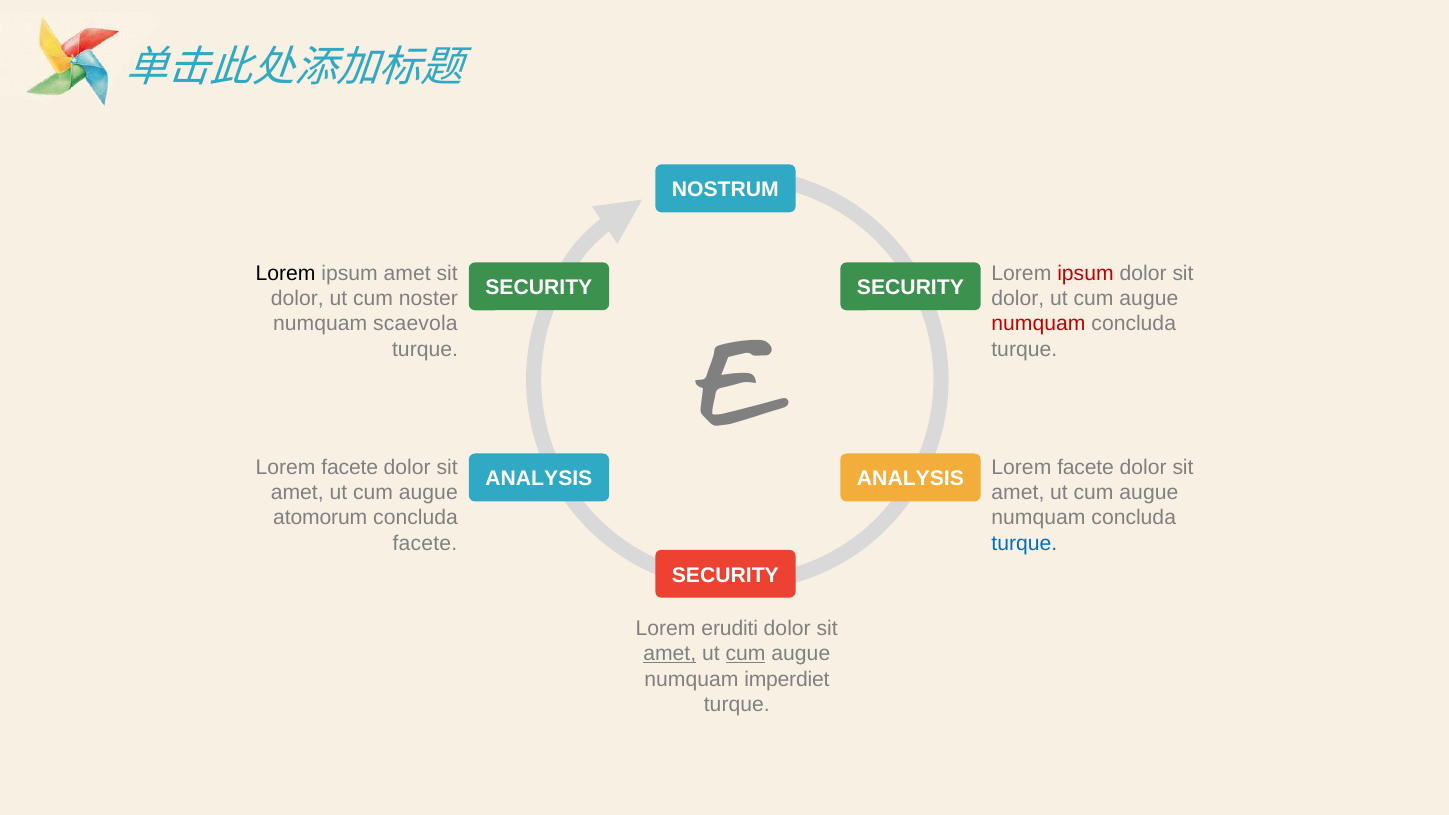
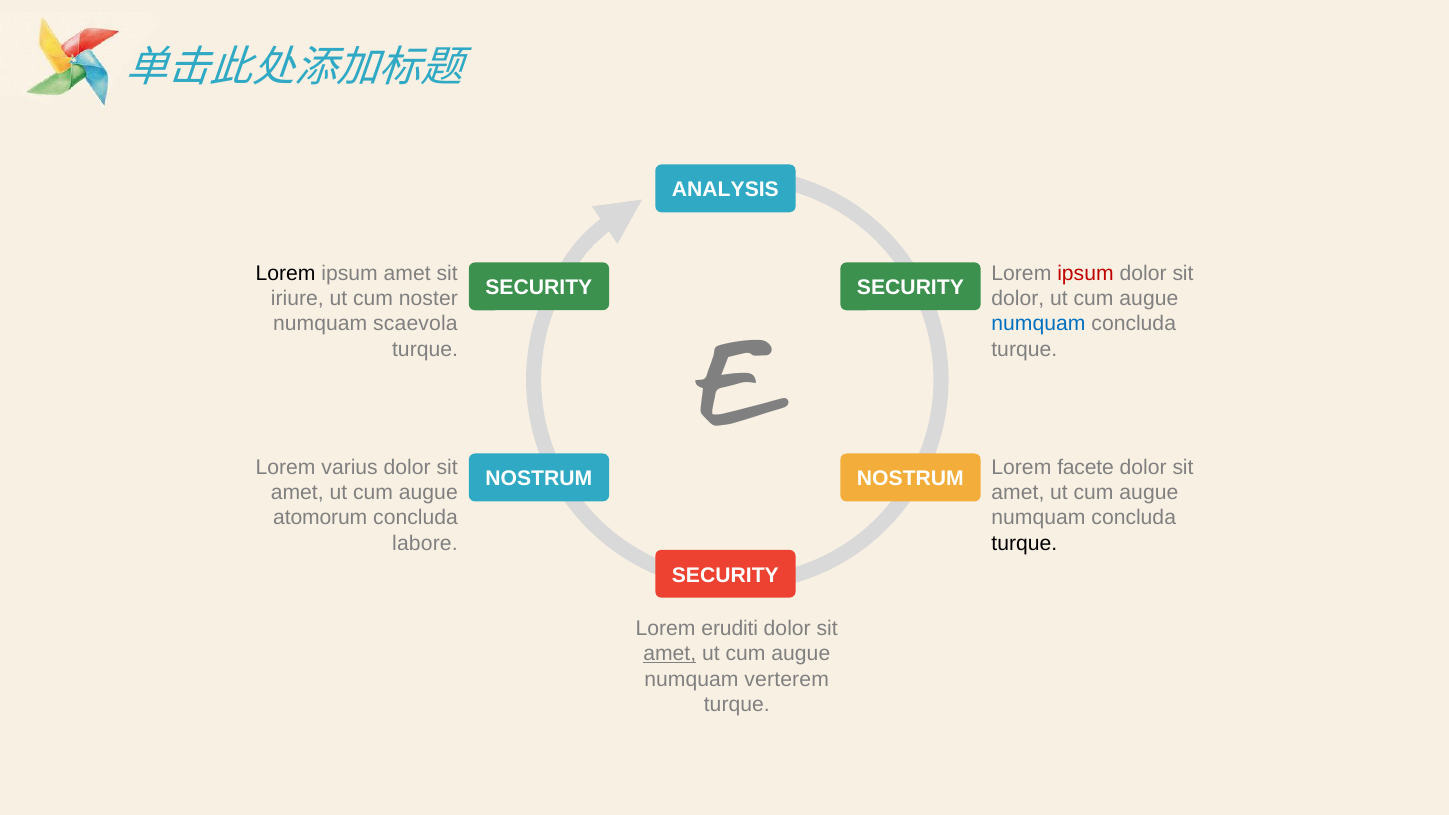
NOSTRUM: NOSTRUM -> ANALYSIS
dolor at (297, 298): dolor -> iriure
numquam at (1038, 324) colour: red -> blue
facete at (350, 467): facete -> varius
ANALYSIS at (539, 479): ANALYSIS -> NOSTRUM
ANALYSIS at (910, 479): ANALYSIS -> NOSTRUM
facete at (425, 543): facete -> labore
turque at (1024, 543) colour: blue -> black
cum at (745, 654) underline: present -> none
imperdiet: imperdiet -> verterem
